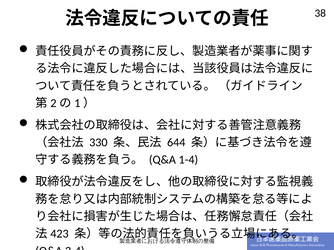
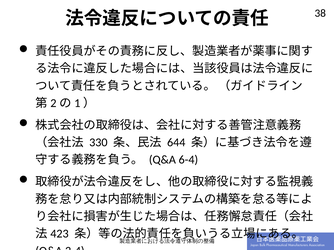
1-4: 1-4 -> 6-4
